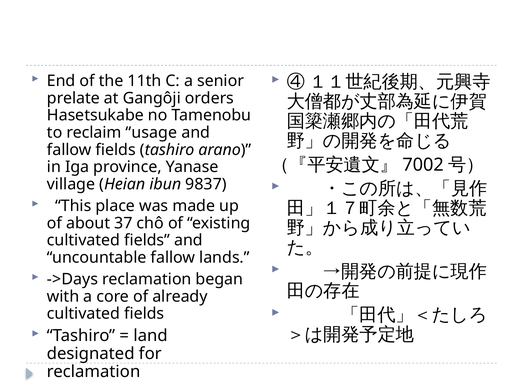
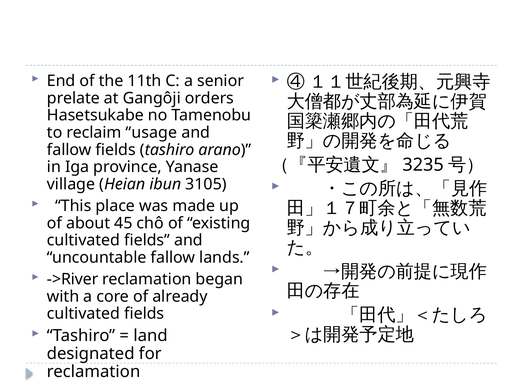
7002: 7002 -> 3235
9837: 9837 -> 3105
37: 37 -> 45
->Days: ->Days -> ->River
